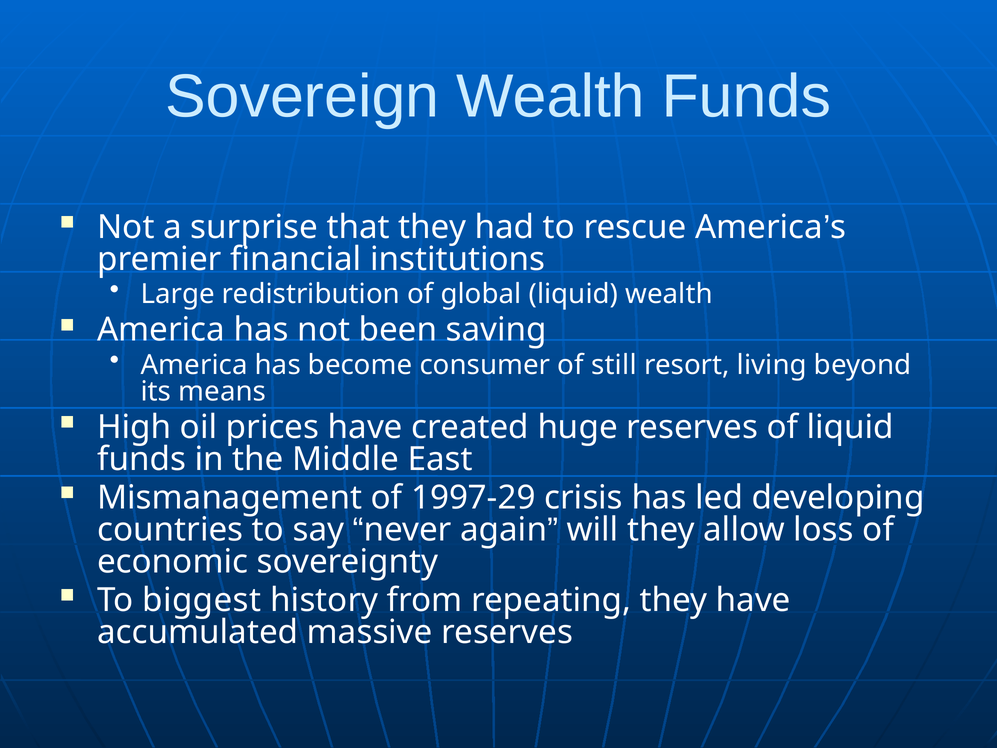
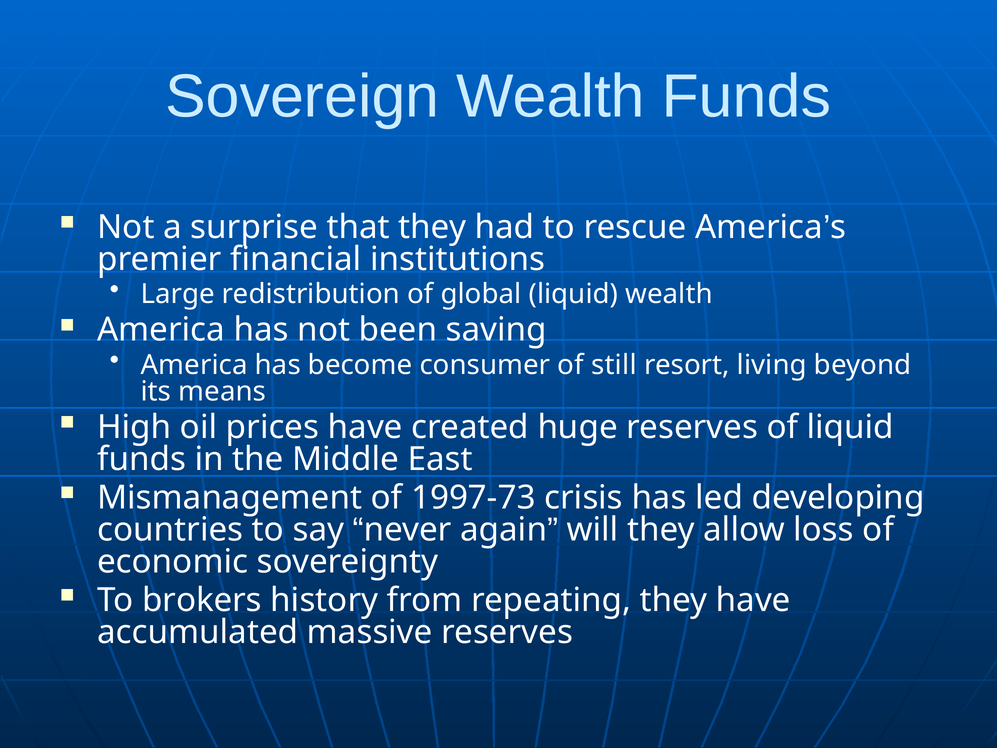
1997-29: 1997-29 -> 1997-73
biggest: biggest -> brokers
